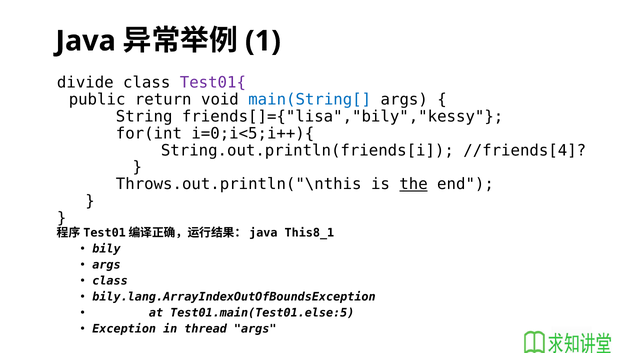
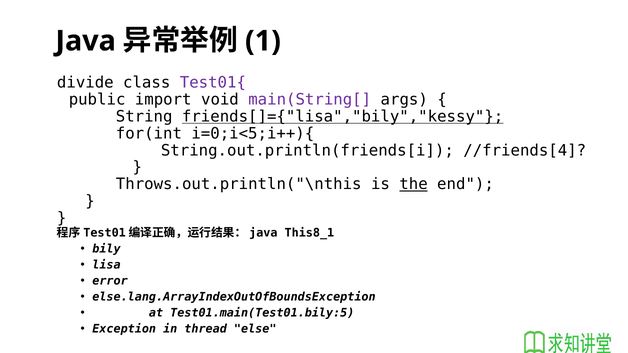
return: return -> import
main(String[ colour: blue -> purple
friends[]={"lisa","bily","kessy underline: none -> present
args at (106, 265): args -> lisa
class at (110, 281): class -> error
bily.lang.ArrayIndexOutOfBoundsException: bily.lang.ArrayIndexOutOfBoundsException -> else.lang.ArrayIndexOutOfBoundsException
Test01.main(Test01.else:5: Test01.main(Test01.else:5 -> Test01.main(Test01.bily:5
thread args: args -> else
